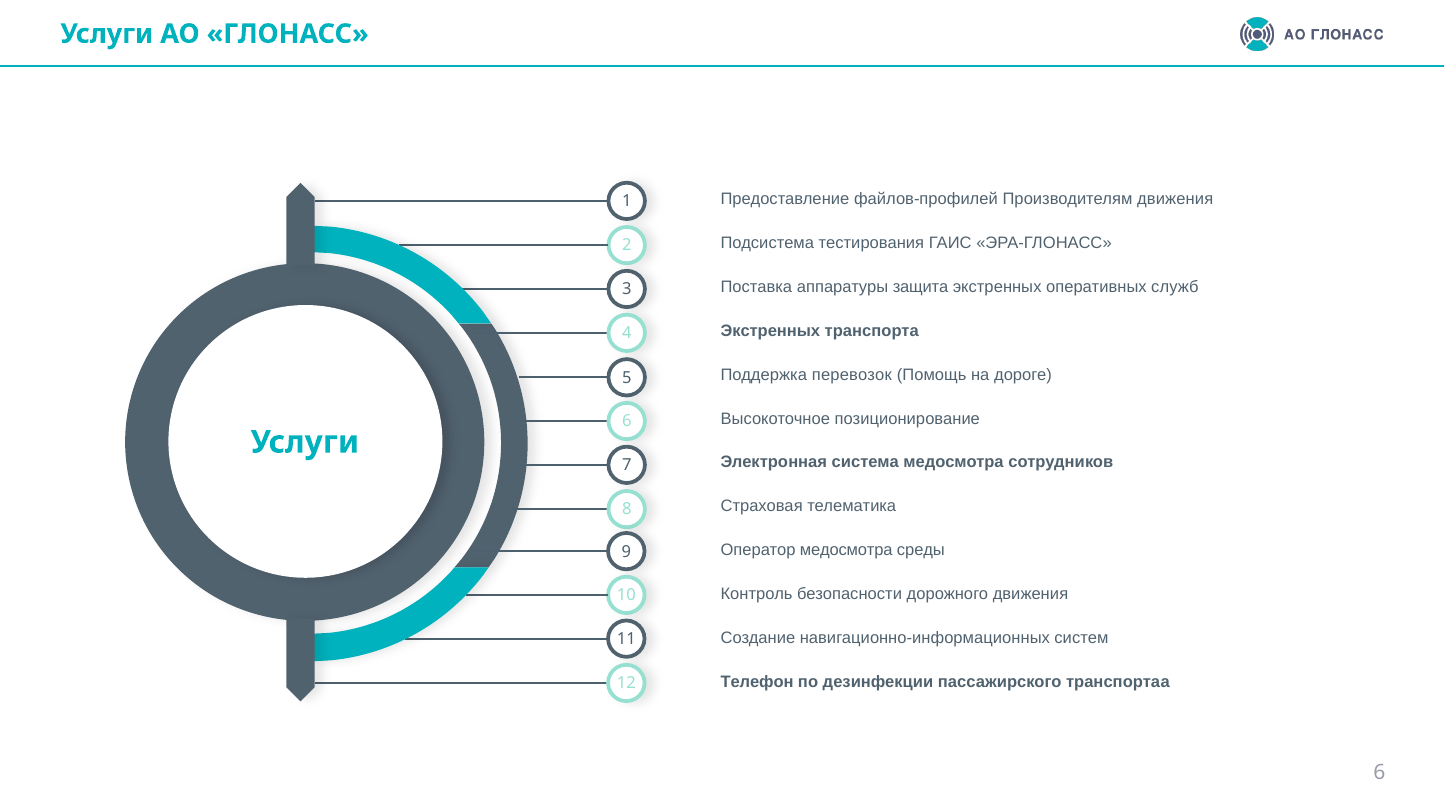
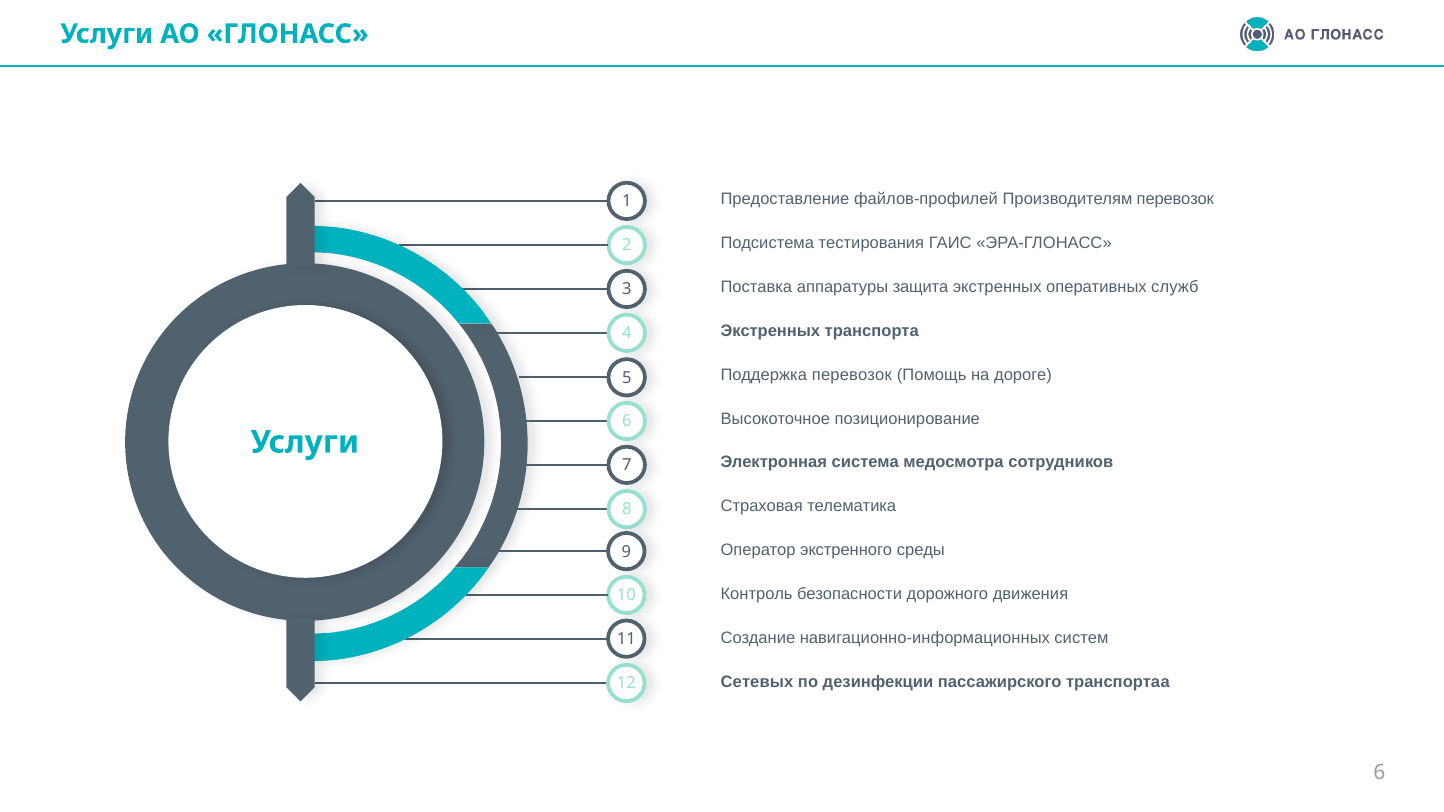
Производителям движения: движения -> перевозок
Оператор медосмотра: медосмотра -> экстренного
Телефон: Телефон -> Сетевых
